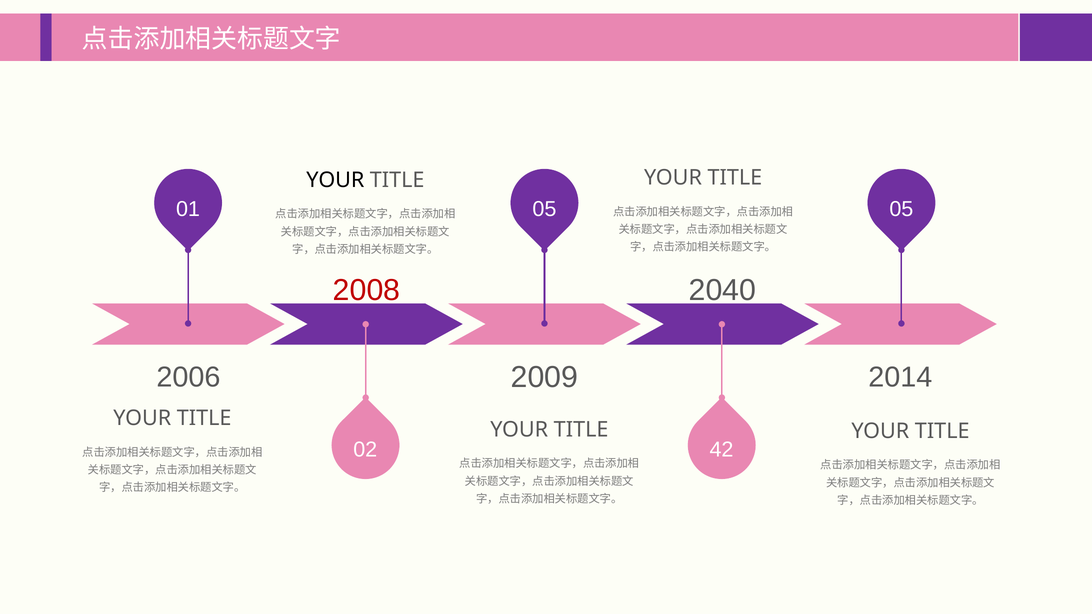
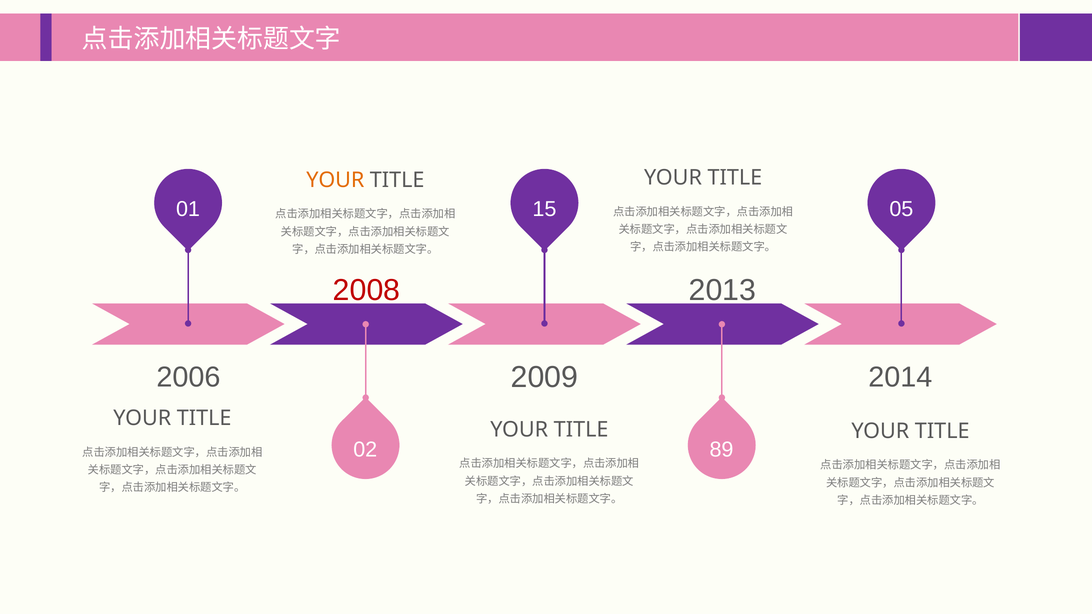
YOUR at (335, 180) colour: black -> orange
01 05: 05 -> 15
2040: 2040 -> 2013
42: 42 -> 89
